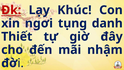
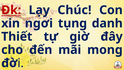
Khúc: Khúc -> Chúc
nhậm: nhậm -> mong
